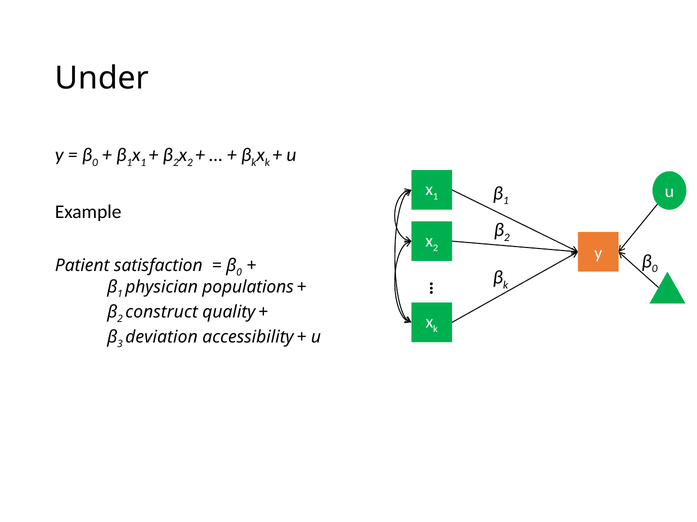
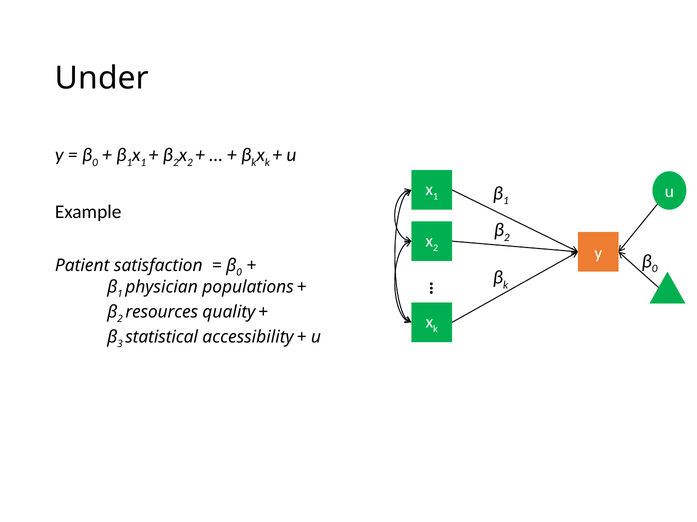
construct: construct -> resources
deviation: deviation -> statistical
